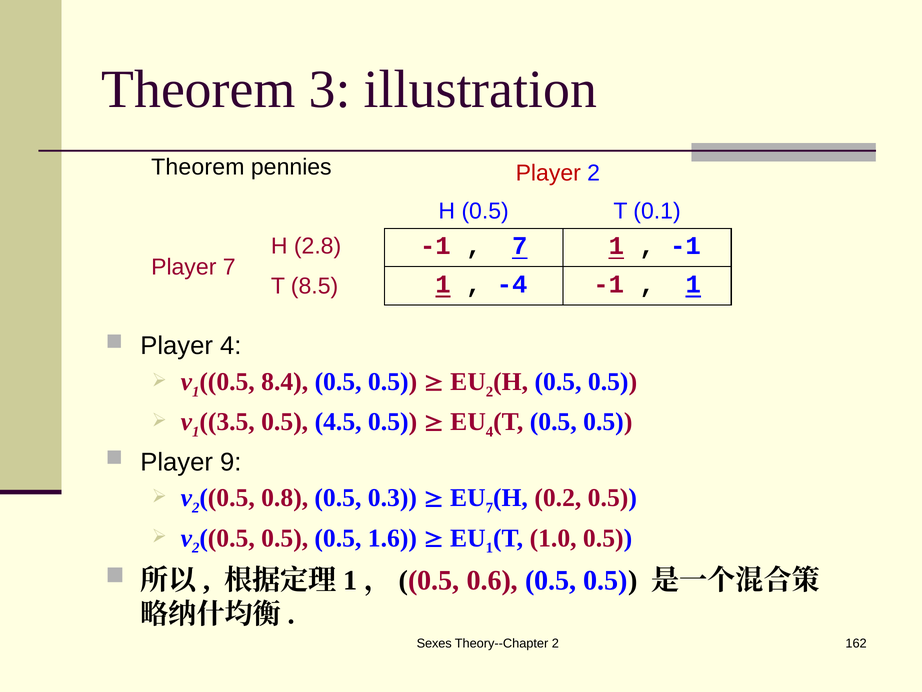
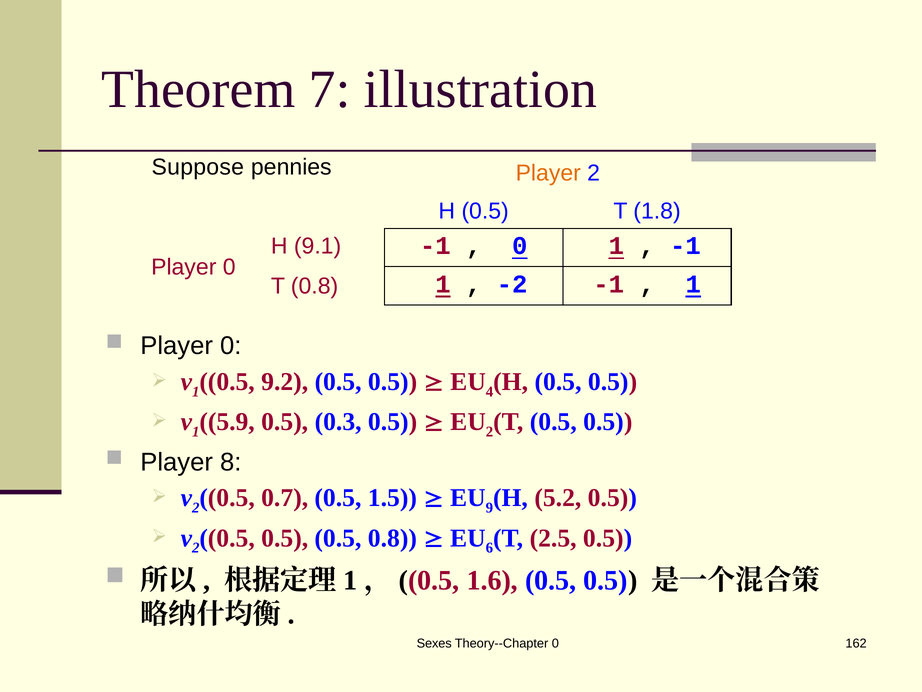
3: 3 -> 7
Theorem at (198, 167): Theorem -> Suppose
Player at (548, 173) colour: red -> orange
0.1: 0.1 -> 1.8
2.8: 2.8 -> 9.1
7 at (520, 246): 7 -> 0
7 at (229, 267): 7 -> 0
T 8.5: 8.5 -> 0.8
-4: -4 -> -2
4 at (231, 346): 4 -> 0
8.4: 8.4 -> 9.2
2 at (490, 392): 2 -> 4
3.5: 3.5 -> 5.9
4.5: 4.5 -> 0.3
4 at (490, 432): 4 -> 2
9: 9 -> 8
0.8: 0.8 -> 0.7
0.3: 0.3 -> 1.5
7 at (489, 508): 7 -> 9
0.2: 0.2 -> 5.2
0.5 1.6: 1.6 -> 0.8
1 at (489, 548): 1 -> 6
1.0: 1.0 -> 2.5
0.6: 0.6 -> 1.6
Theory--Chapter 2: 2 -> 0
